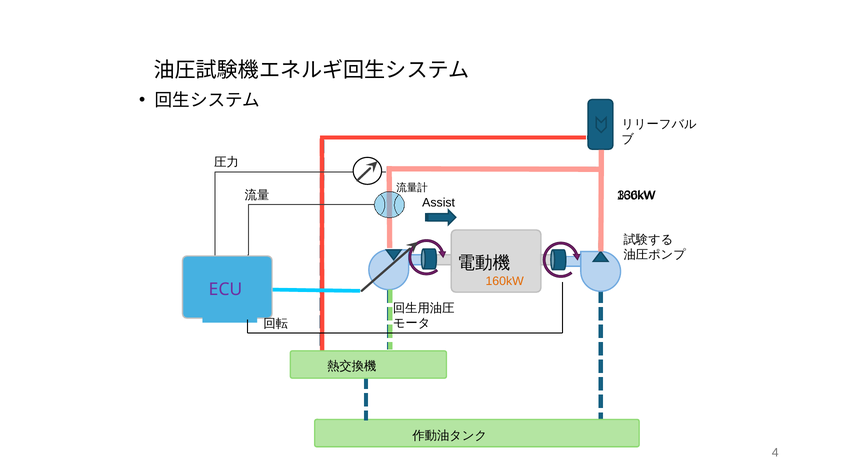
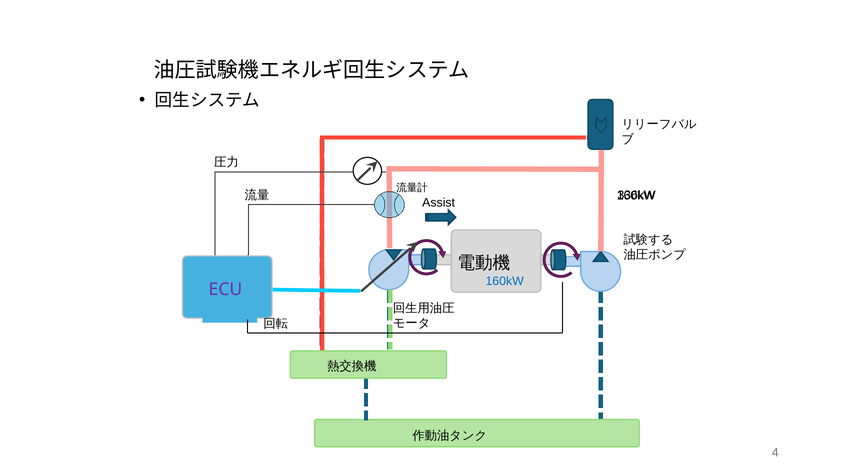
160kW at (505, 281) colour: orange -> blue
